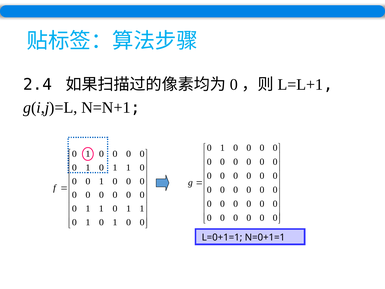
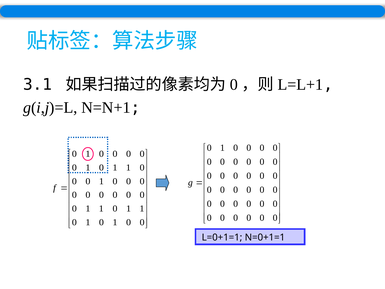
2.4: 2.4 -> 3.1
